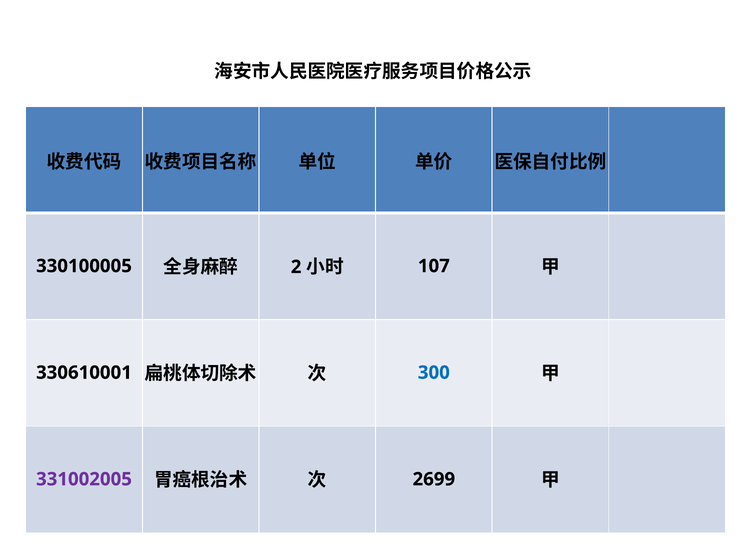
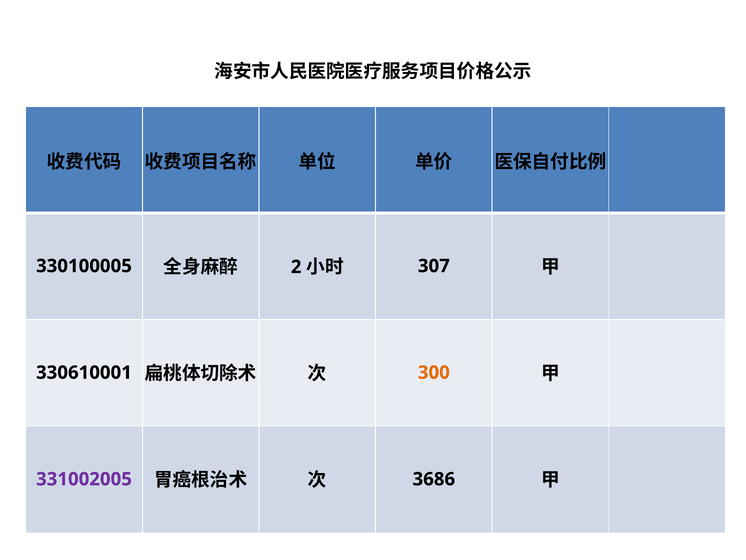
107: 107 -> 307
300 colour: blue -> orange
2699: 2699 -> 3686
